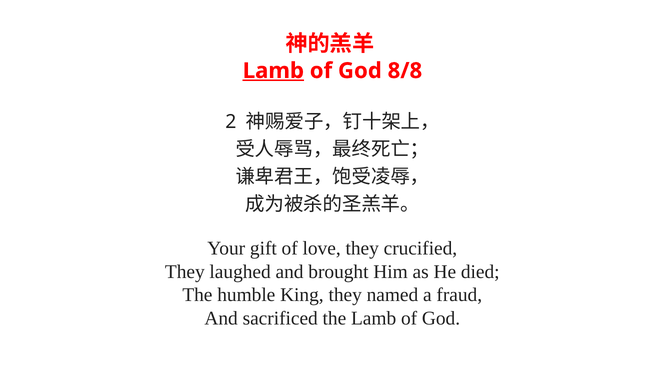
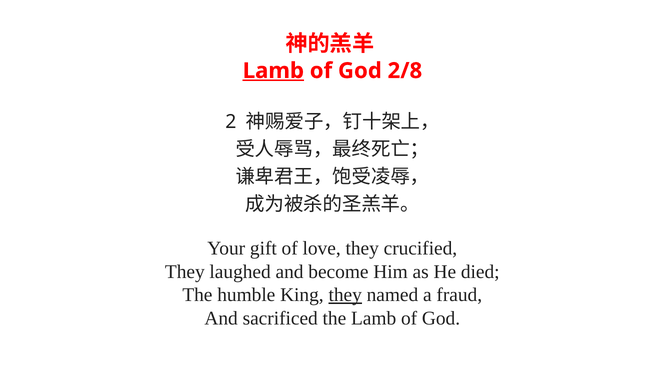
8/8: 8/8 -> 2/8
brought: brought -> become
they at (345, 295) underline: none -> present
